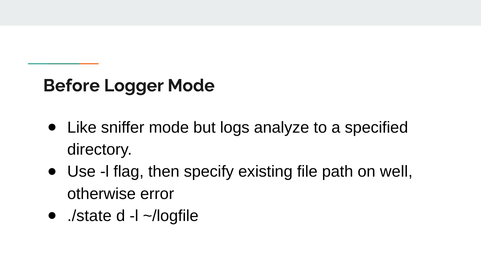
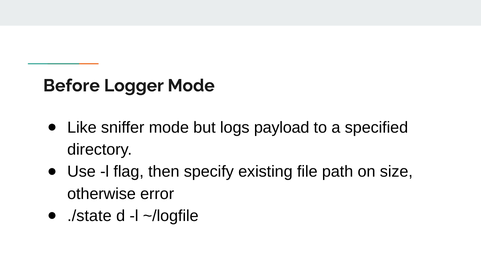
analyze: analyze -> payload
well: well -> size
